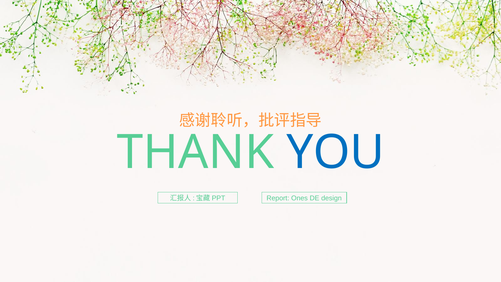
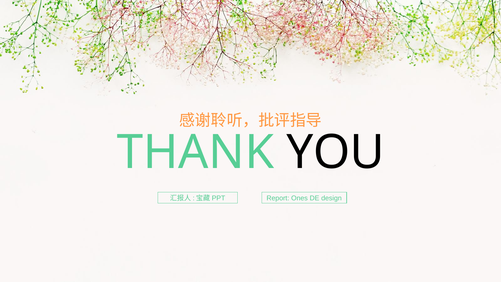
YOU colour: blue -> black
